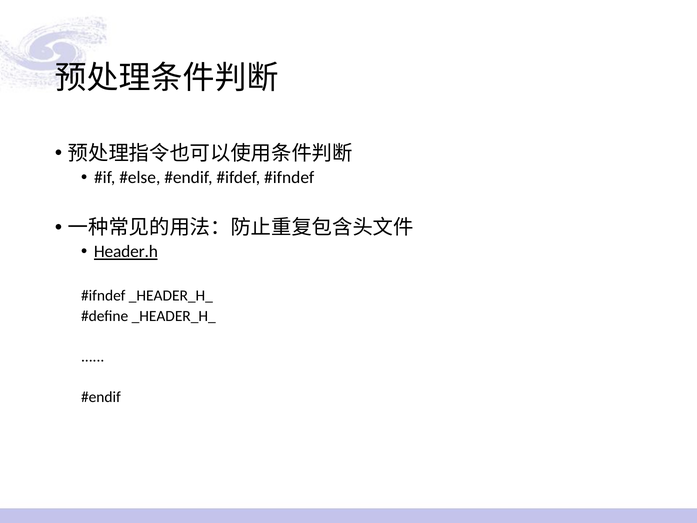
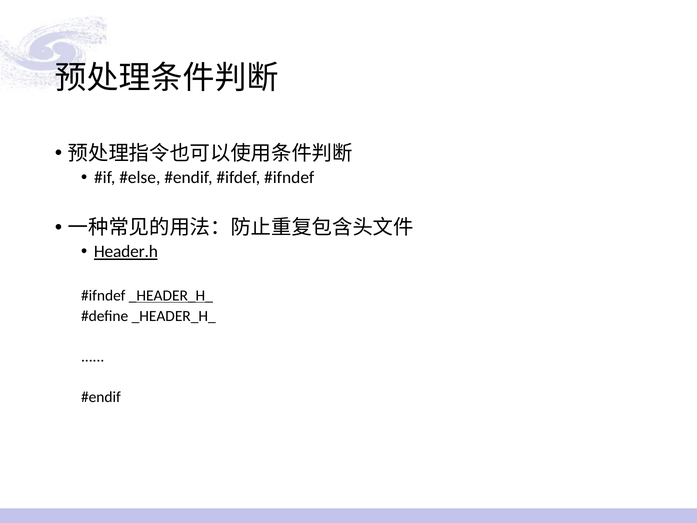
_HEADER_H_ at (171, 295) underline: none -> present
